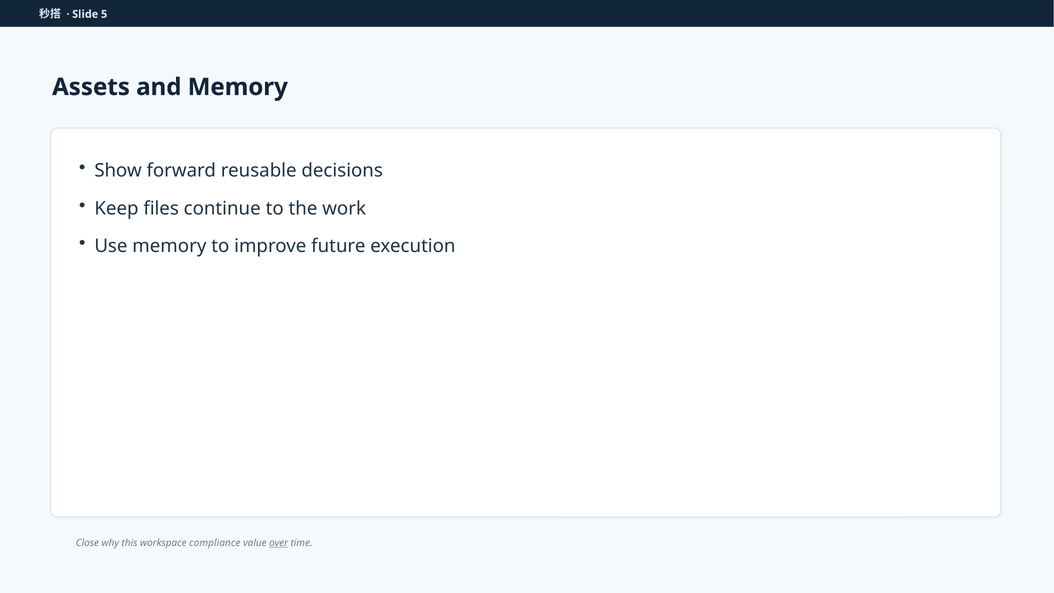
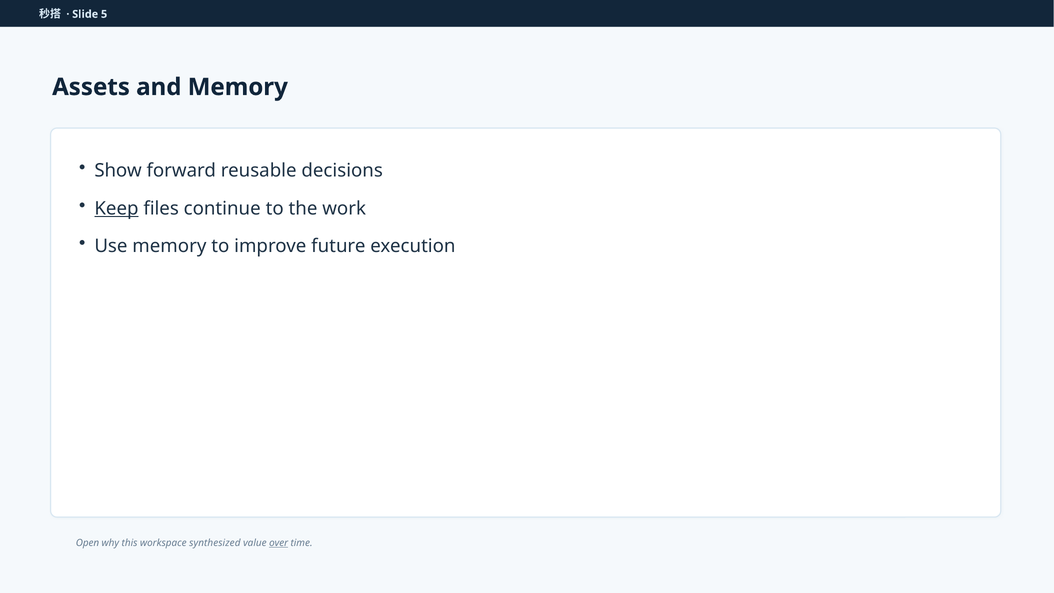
Keep underline: none -> present
Close: Close -> Open
compliance: compliance -> synthesized
